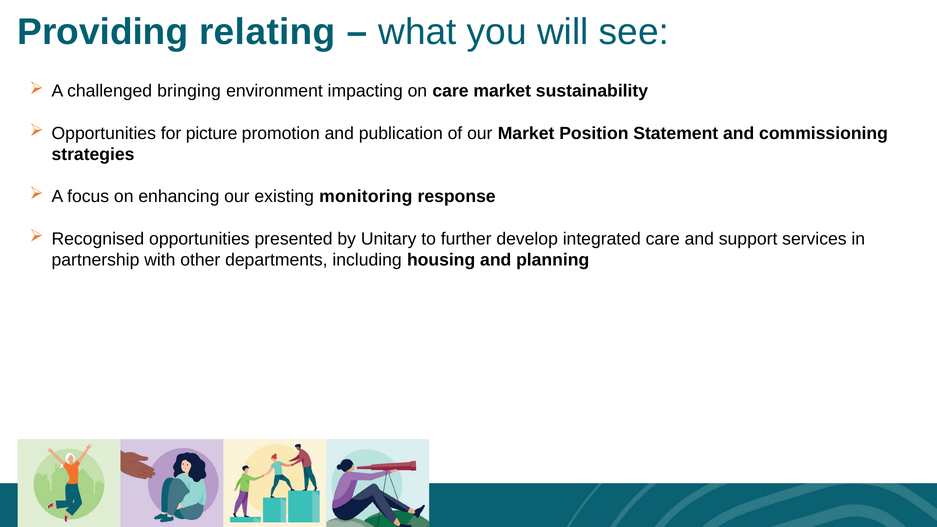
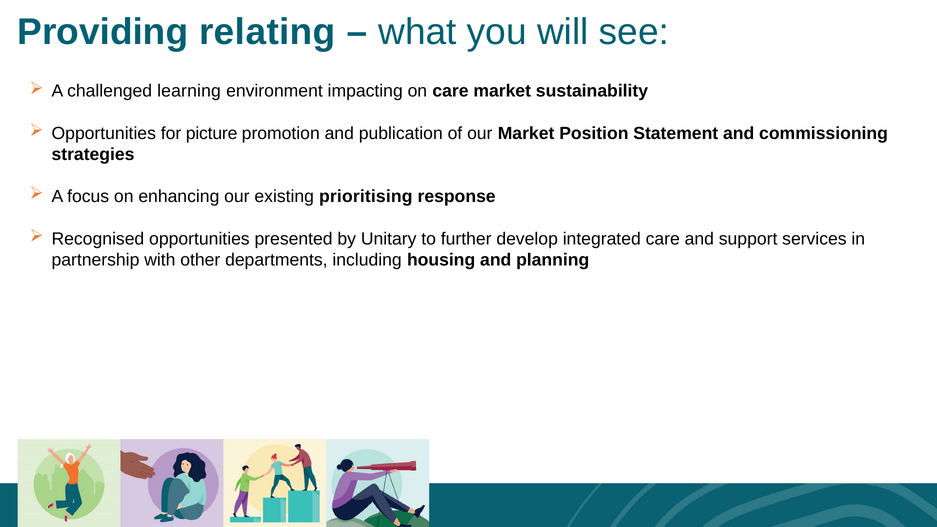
bringing: bringing -> learning
monitoring: monitoring -> prioritising
